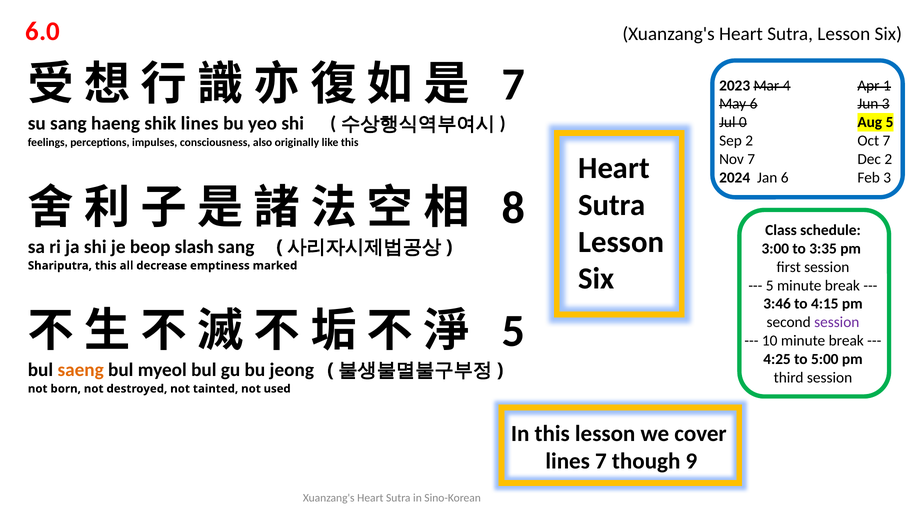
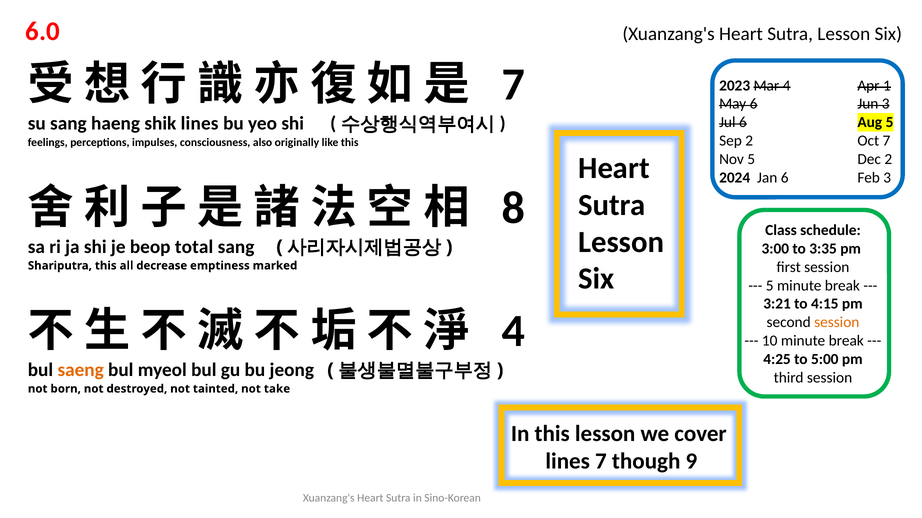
Jul 0: 0 -> 6
Nov 7: 7 -> 5
slash: slash -> total
3:46: 3:46 -> 3:21
5 at (514, 331): 5 -> 4
session at (837, 323) colour: purple -> orange
used: used -> take
